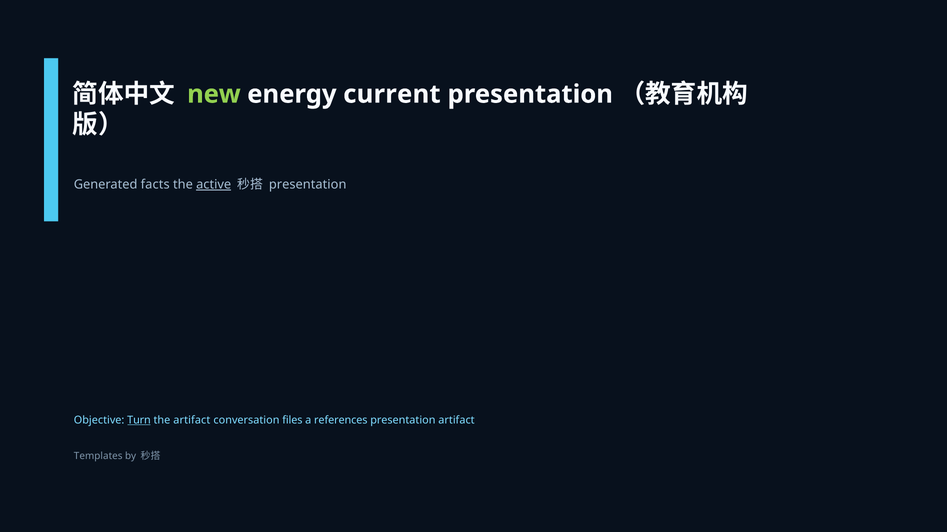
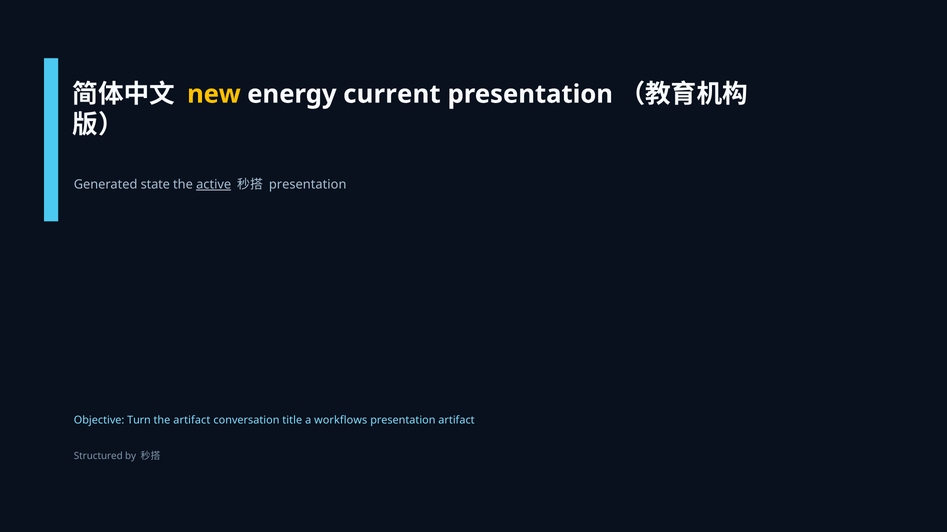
new colour: light green -> yellow
facts: facts -> state
Turn underline: present -> none
files: files -> title
references: references -> workflows
Templates: Templates -> Structured
